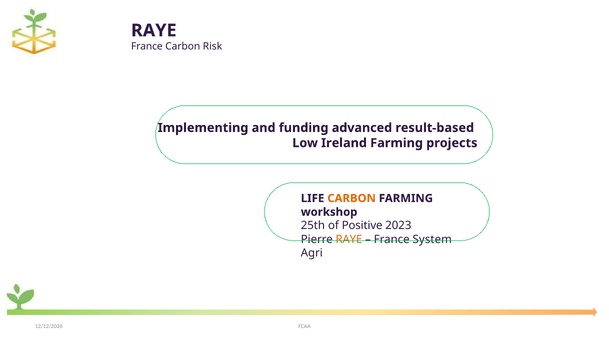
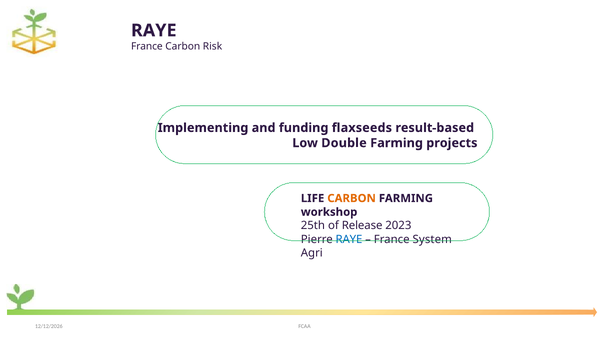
advanced: advanced -> flaxseeds
Ireland: Ireland -> Double
Positive: Positive -> Release
RAYE at (349, 240) colour: orange -> blue
